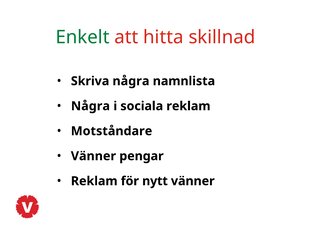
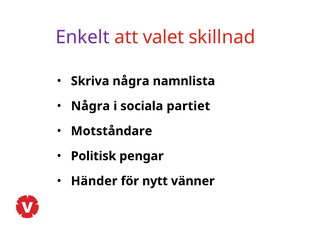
Enkelt colour: green -> purple
hitta: hitta -> valet
sociala reklam: reklam -> partiet
Vänner at (93, 156): Vänner -> Politisk
Reklam at (94, 180): Reklam -> Händer
